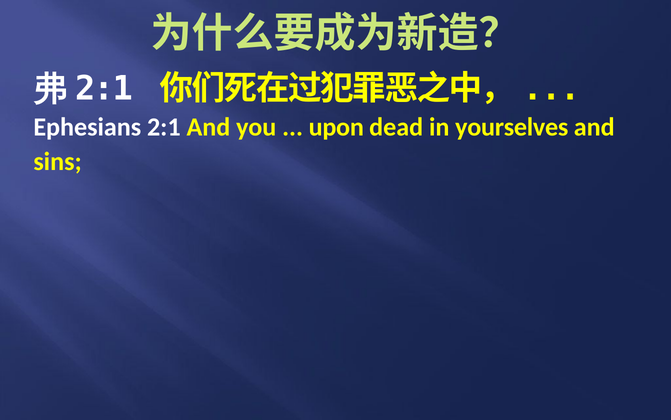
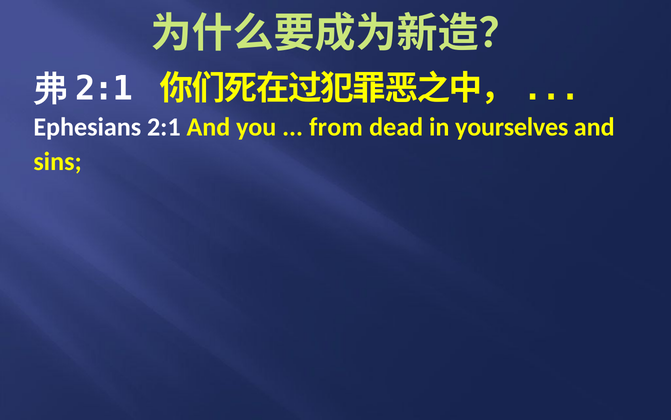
upon: upon -> from
